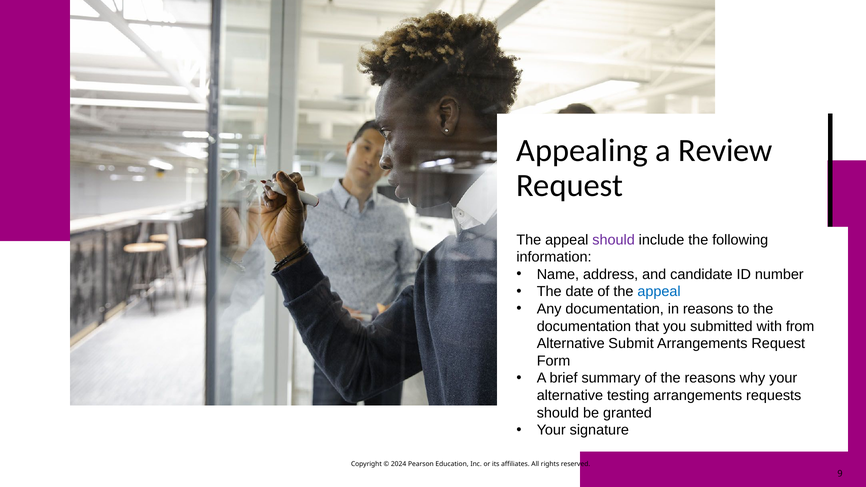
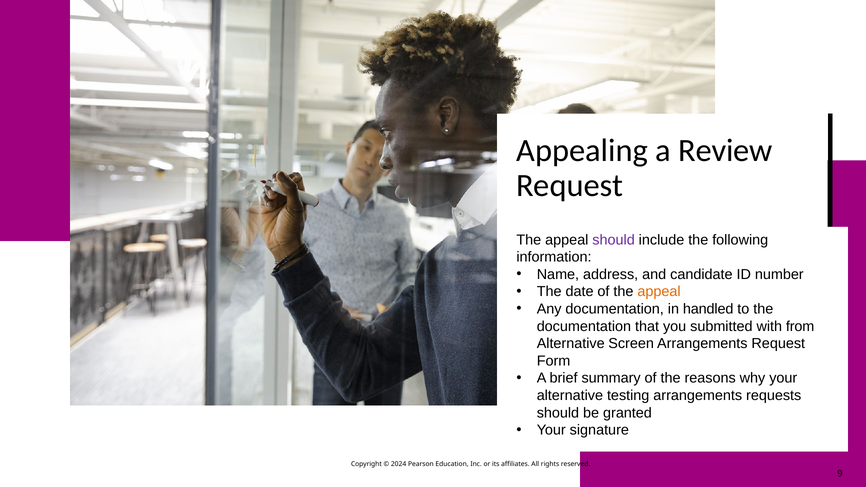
appeal at (659, 292) colour: blue -> orange
in reasons: reasons -> handled
Submit: Submit -> Screen
